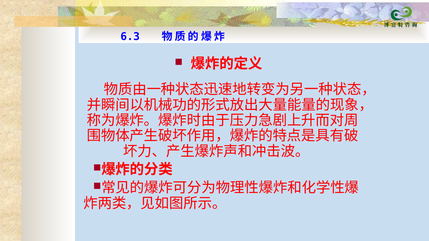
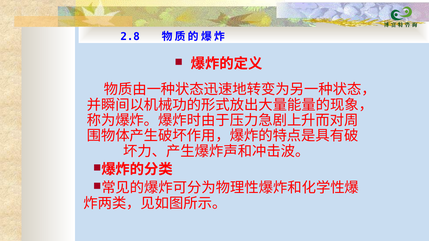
6.3: 6.3 -> 2.8
